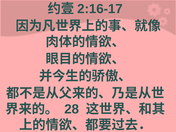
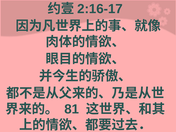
28: 28 -> 81
